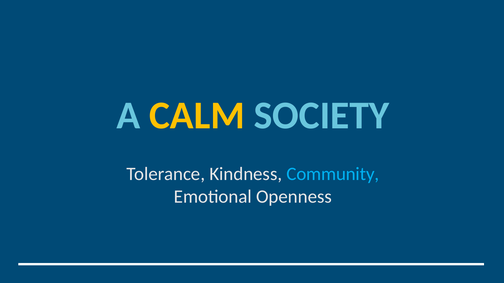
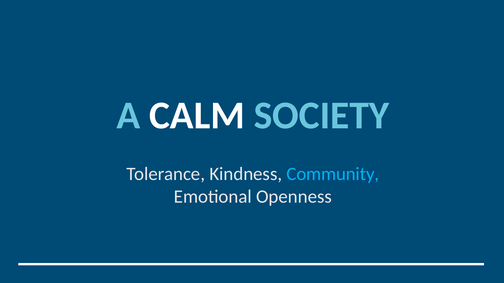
CALM colour: yellow -> white
